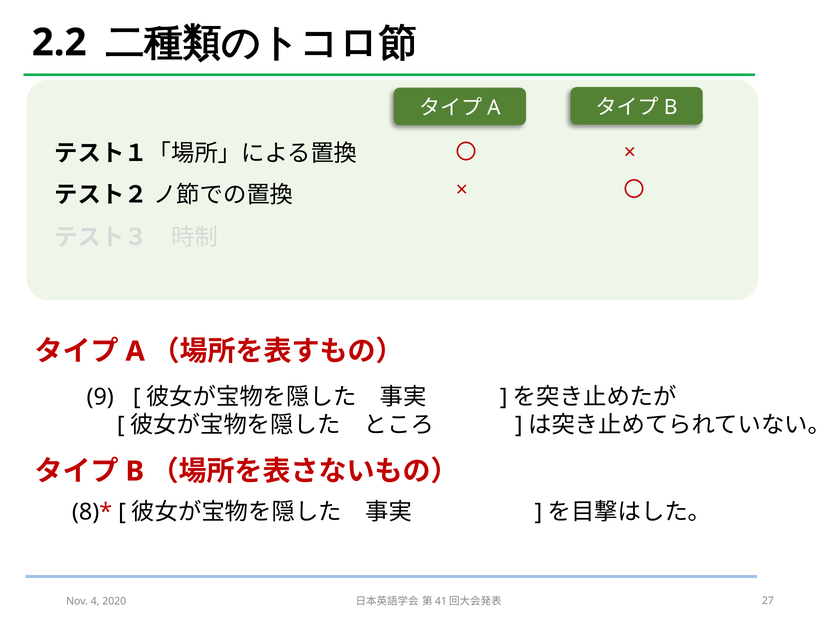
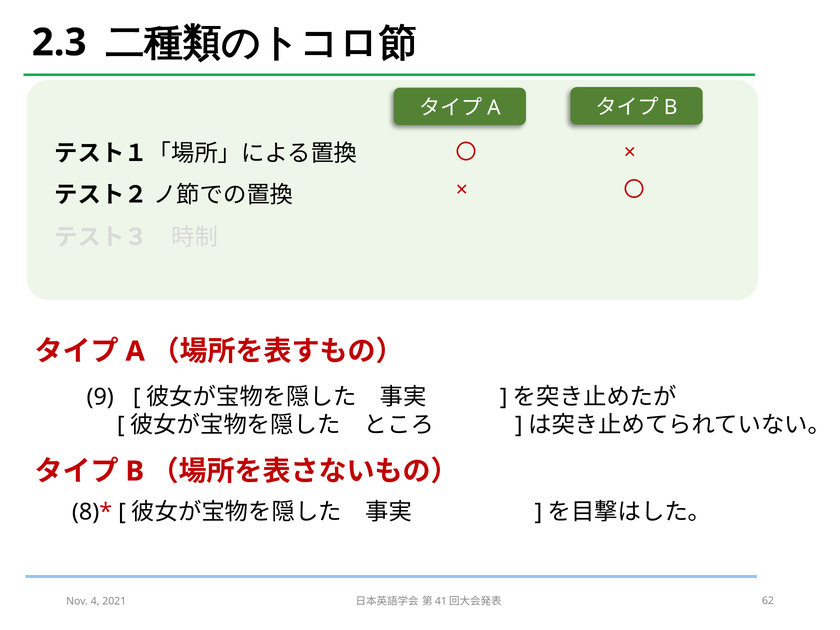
2.2: 2.2 -> 2.3
2020: 2020 -> 2021
27: 27 -> 62
